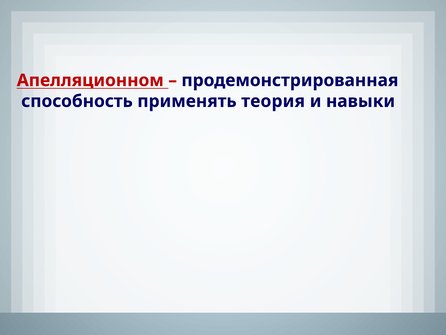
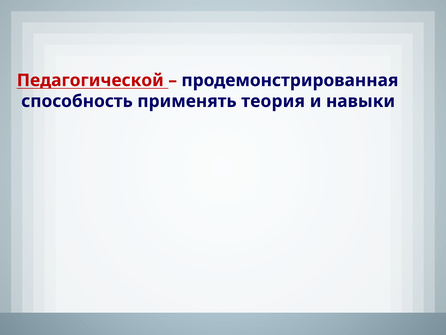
Апелляционном: Апелляционном -> Педагогической
